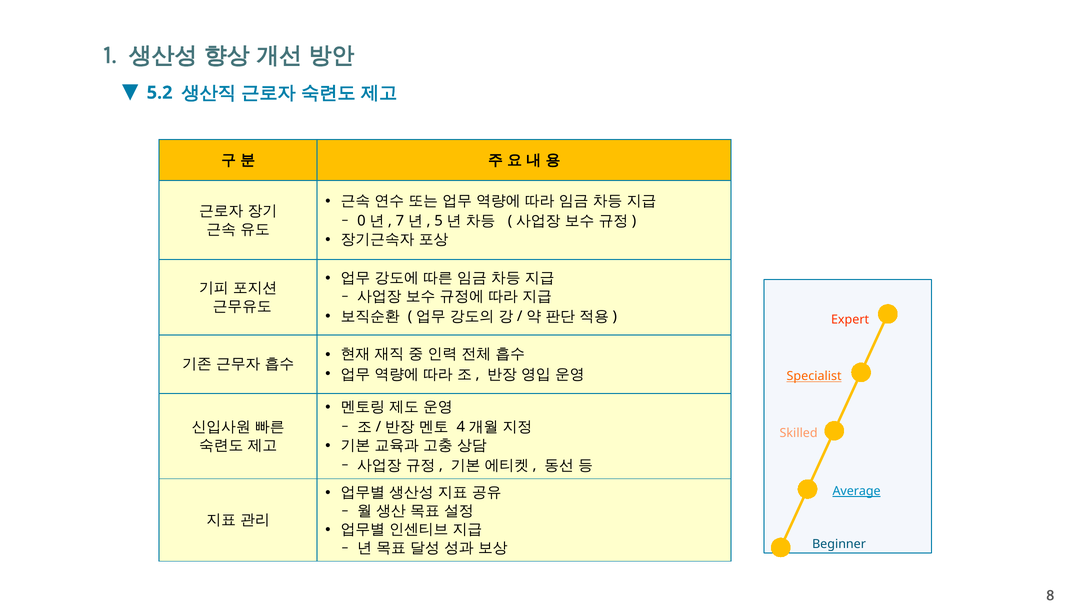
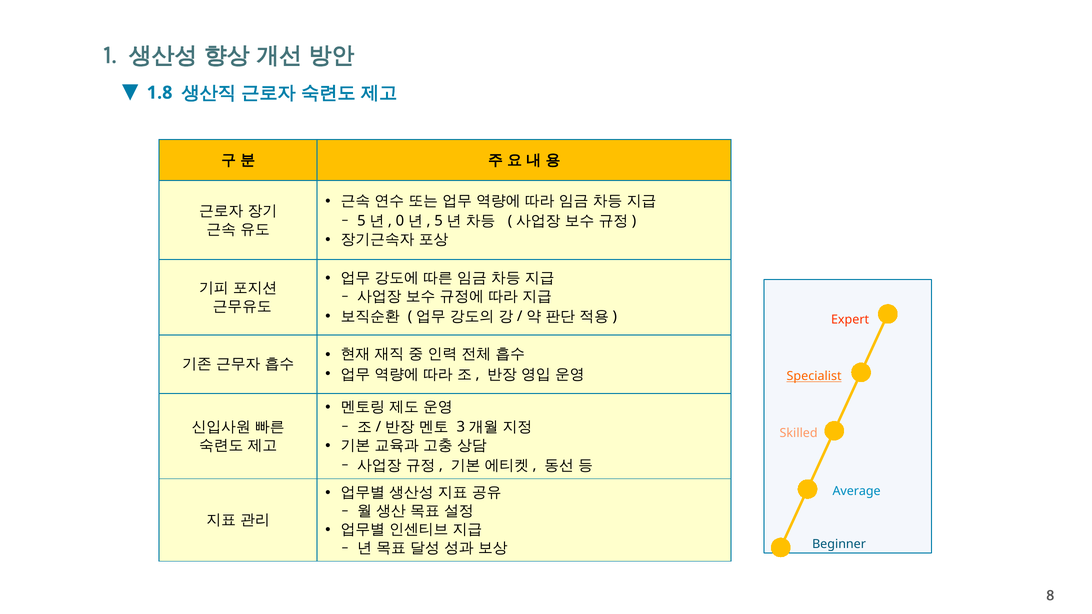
5.2: 5.2 -> 1.8
0 at (361, 221): 0 -> 5
7: 7 -> 0
4: 4 -> 3
Average underline: present -> none
